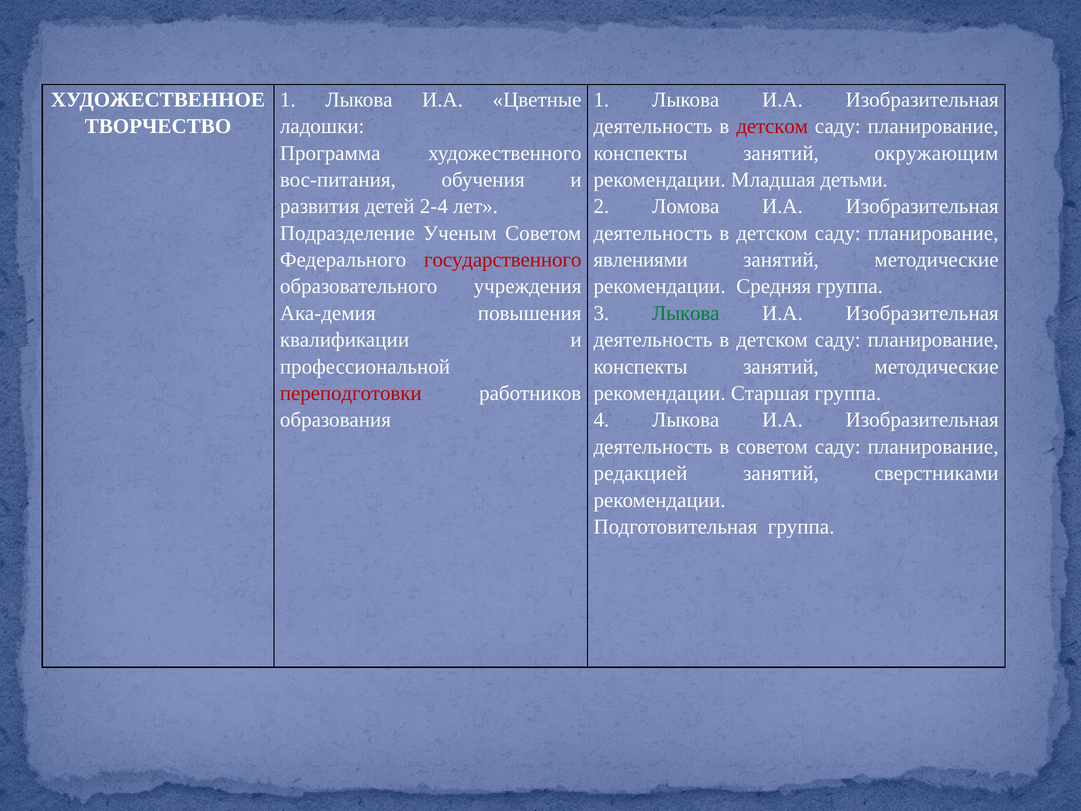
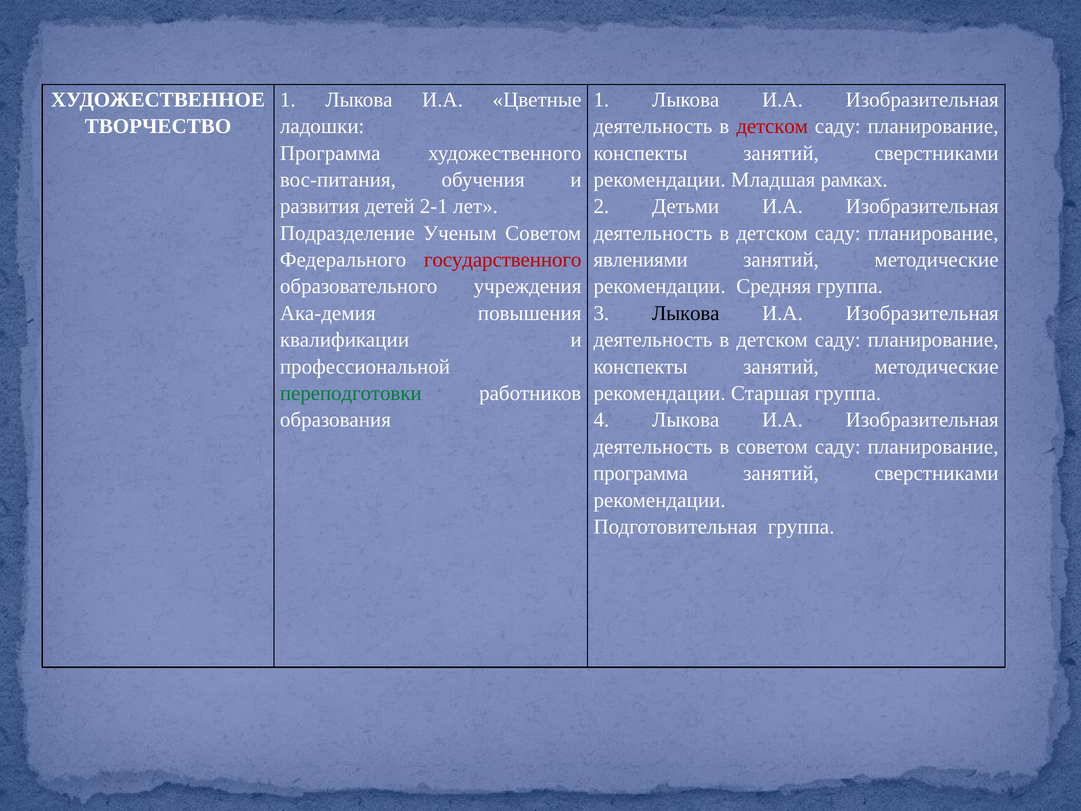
конспекты занятий окружающим: окружающим -> сверстниками
детьми: детьми -> рамках
2-4: 2-4 -> 2-1
Ломова: Ломова -> Детьми
Лыкова at (686, 313) colour: green -> black
переподготовки colour: red -> green
редакцией at (640, 473): редакцией -> программа
